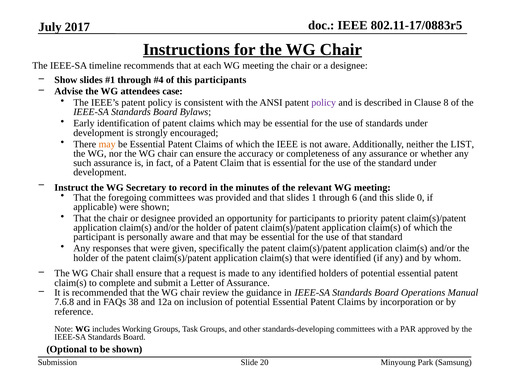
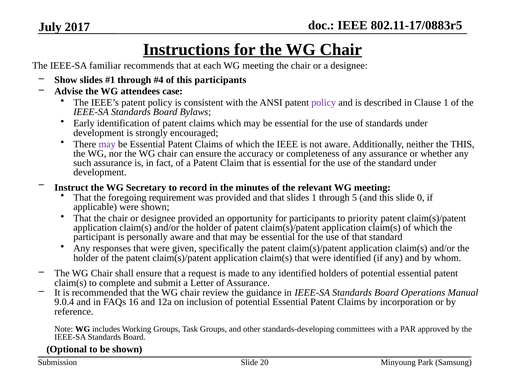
timeline: timeline -> familiar
Clause 8: 8 -> 1
may at (107, 144) colour: orange -> purple
the LIST: LIST -> THIS
foregoing committees: committees -> requirement
6: 6 -> 5
7.6.8: 7.6.8 -> 9.0.4
38: 38 -> 16
